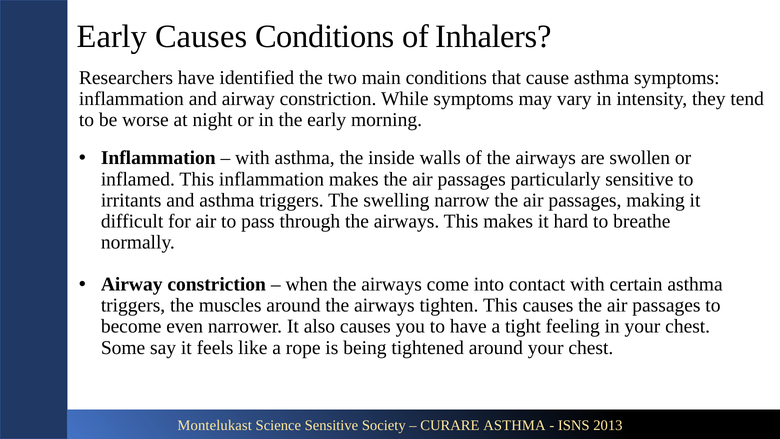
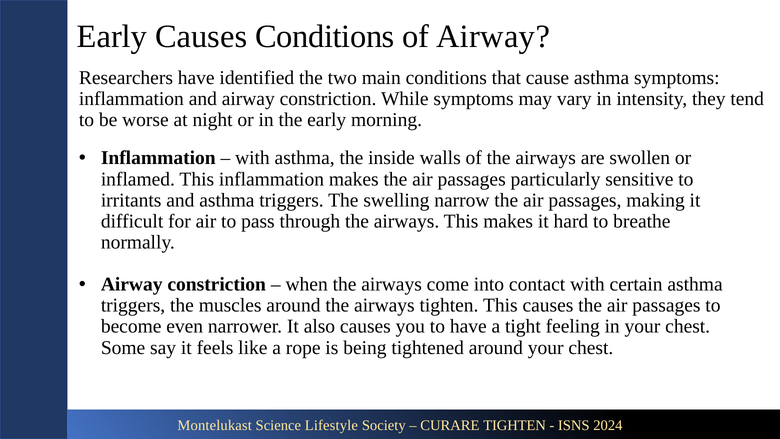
of Inhalers: Inhalers -> Airway
Science Sensitive: Sensitive -> Lifestyle
CURARE ASTHMA: ASTHMA -> TIGHTEN
2013: 2013 -> 2024
